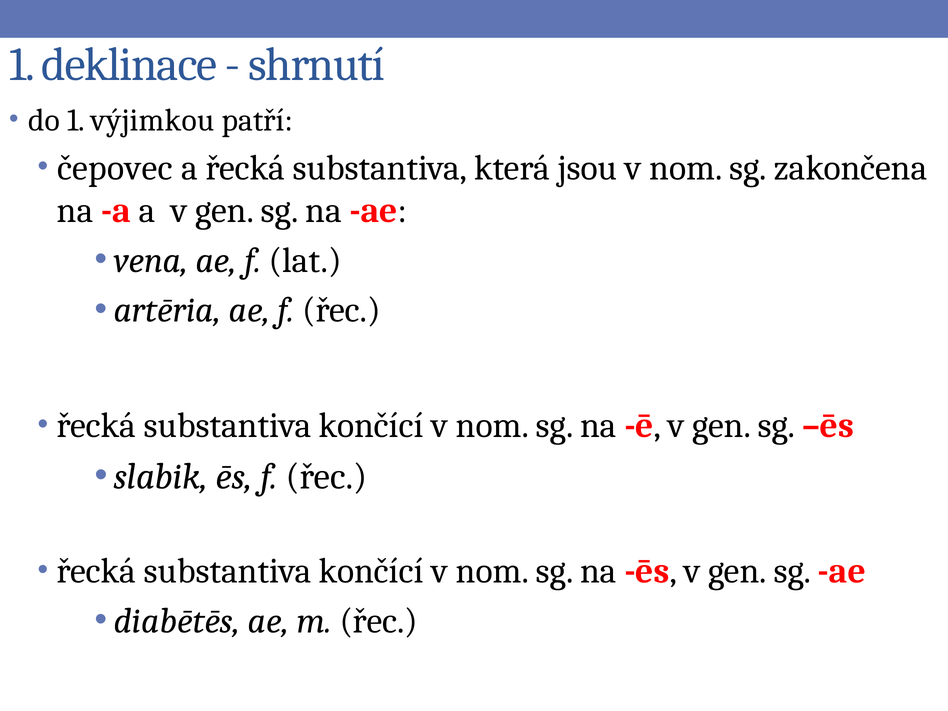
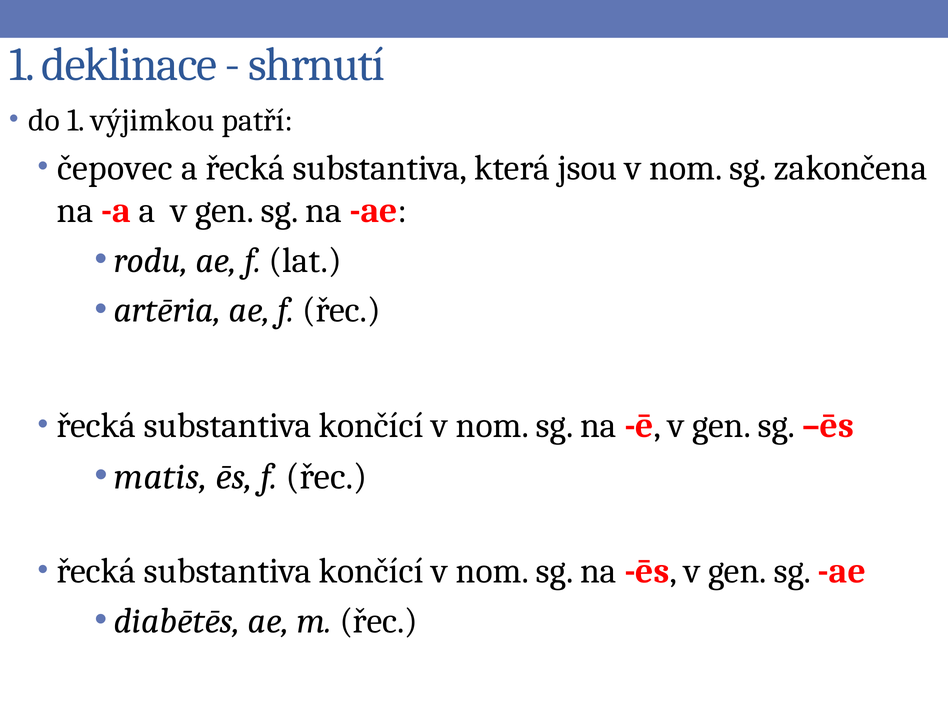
vena: vena -> rodu
slabik: slabik -> matis
